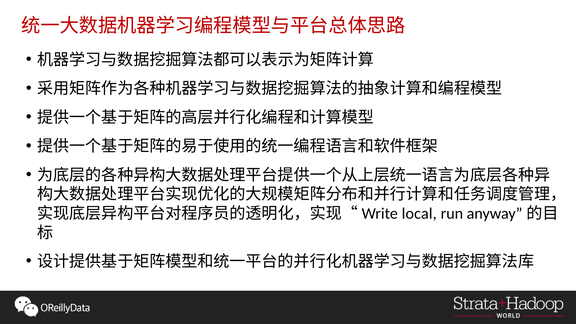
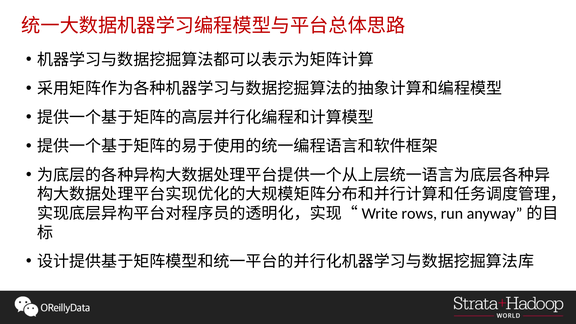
local: local -> rows
